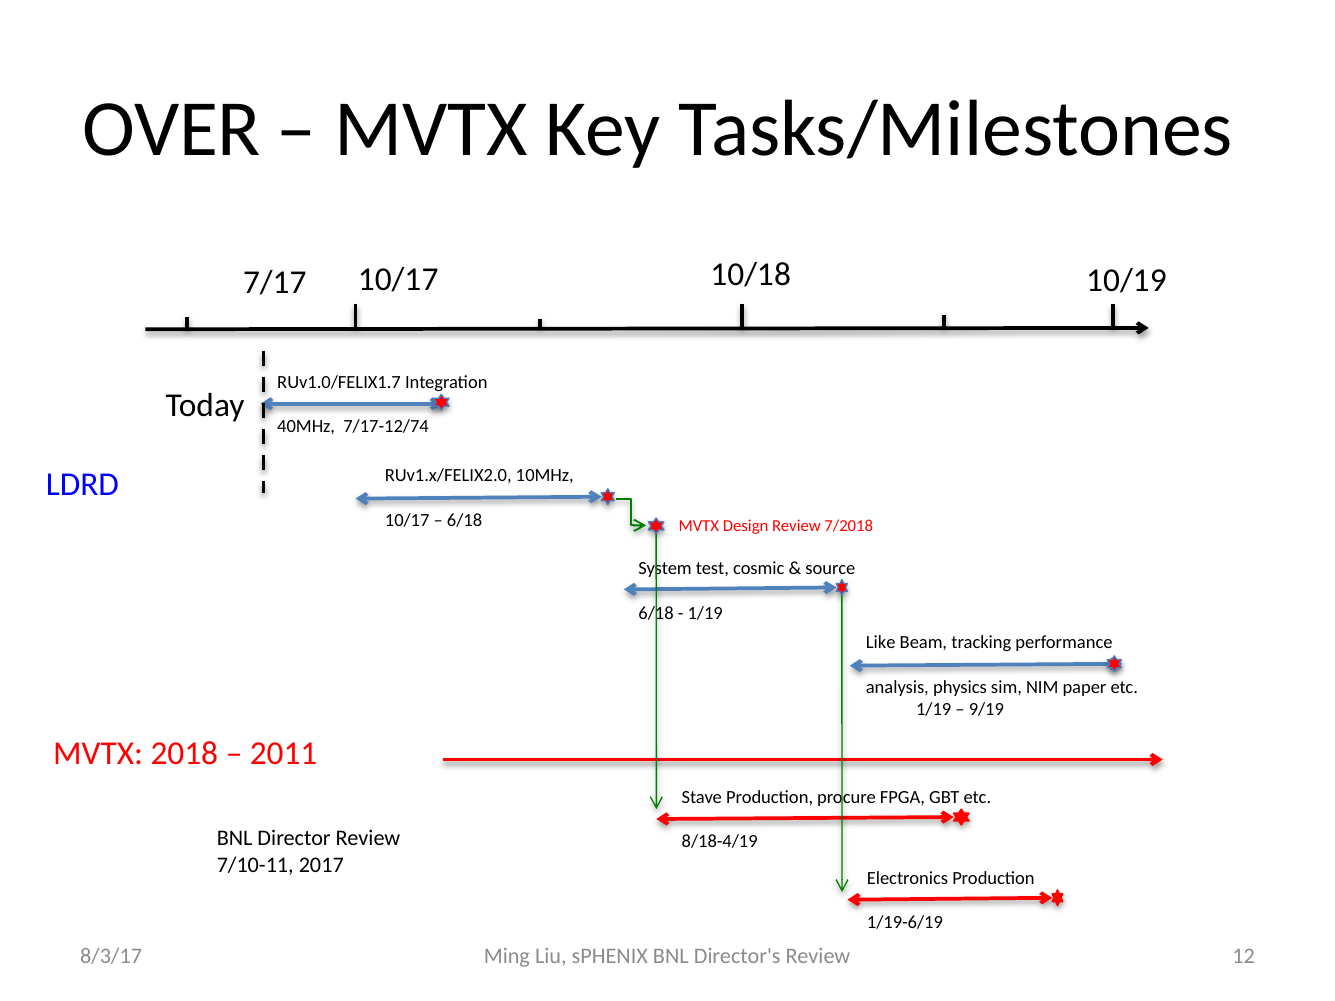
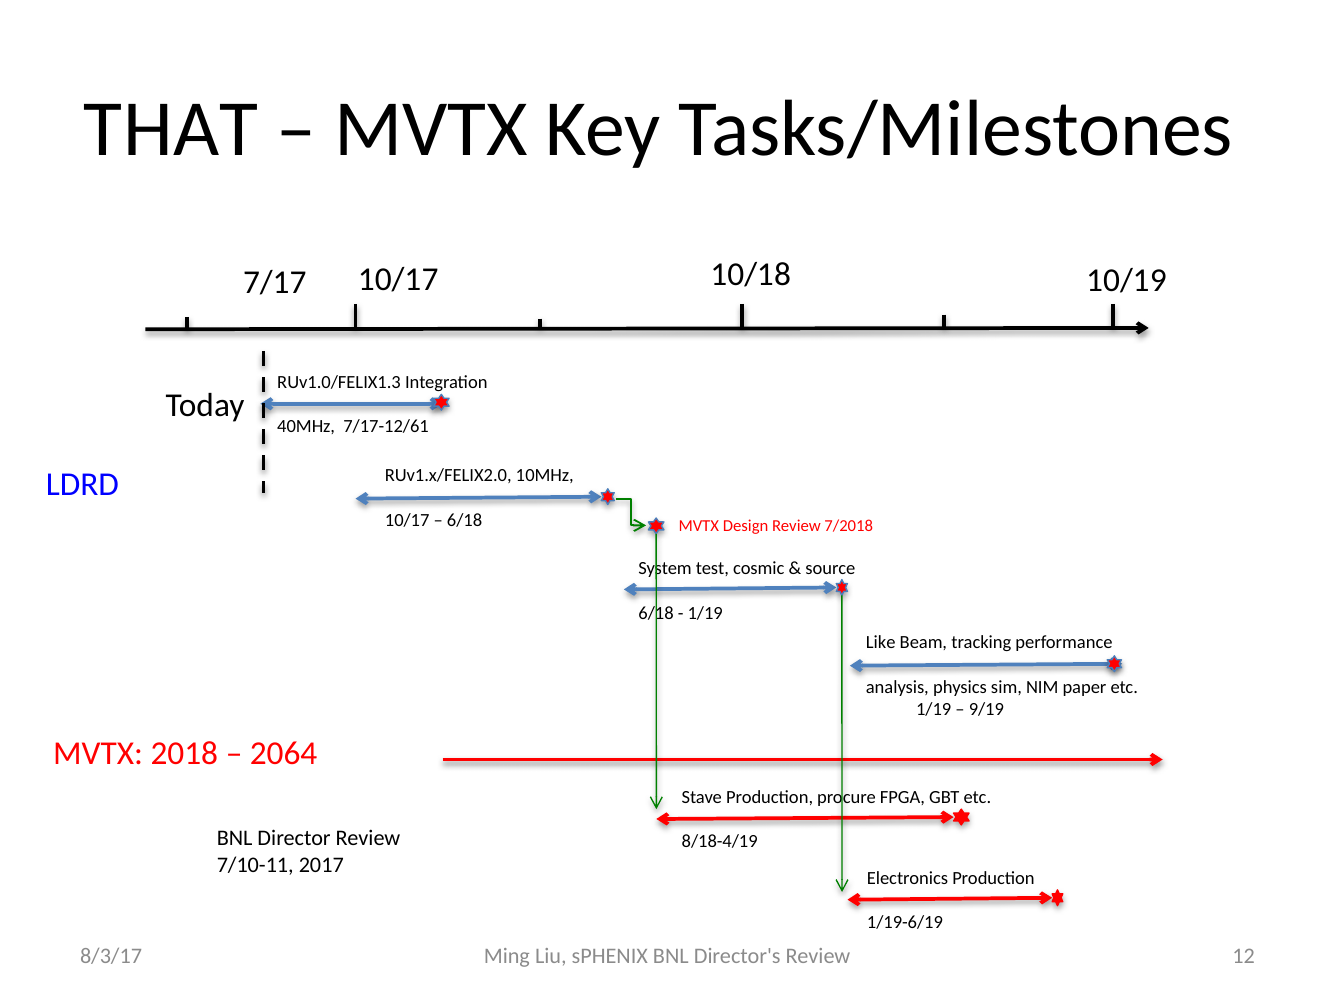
OVER: OVER -> THAT
RUv1.0/FELIX1.7: RUv1.0/FELIX1.7 -> RUv1.0/FELIX1.3
7/17-12/74: 7/17-12/74 -> 7/17-12/61
2011: 2011 -> 2064
